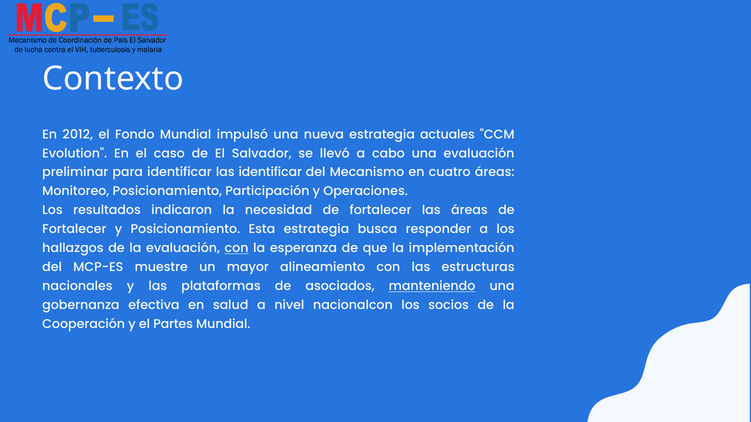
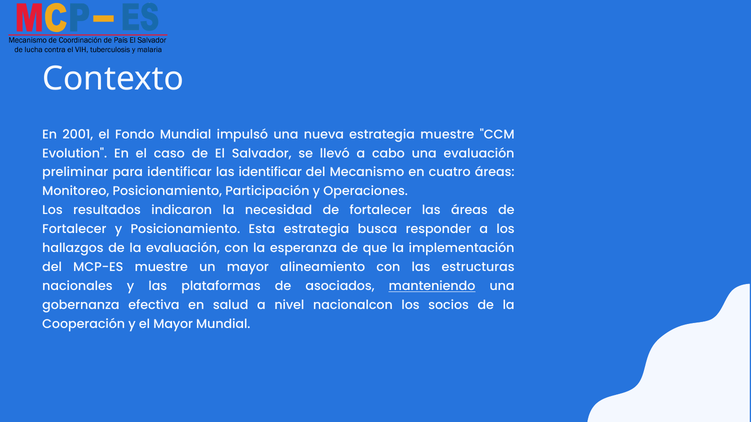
2012: 2012 -> 2001
estrategia actuales: actuales -> muestre
con at (237, 249) underline: present -> none
el Partes: Partes -> Mayor
